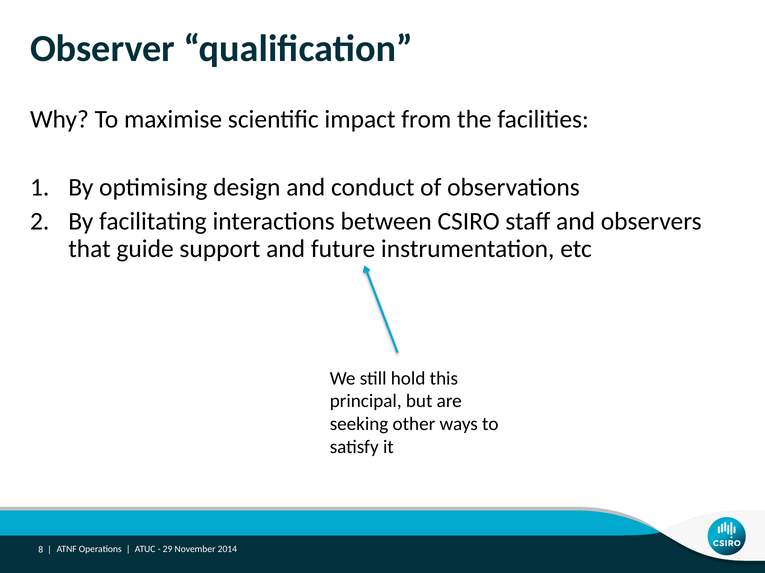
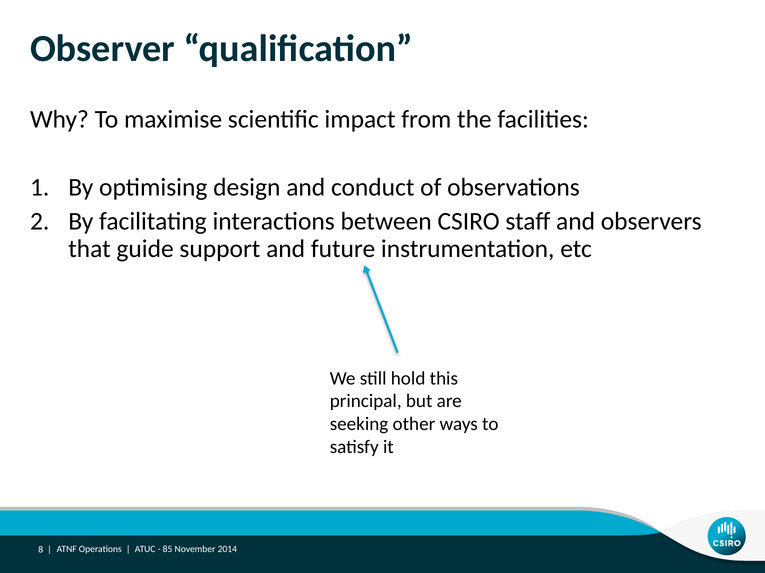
29: 29 -> 85
